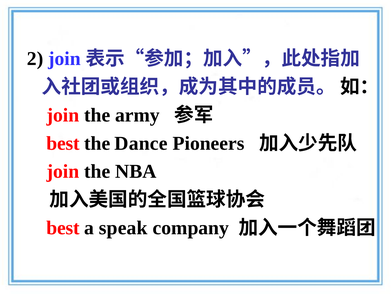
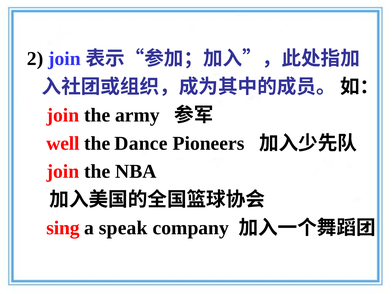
best at (63, 143): best -> well
best at (63, 228): best -> sing
